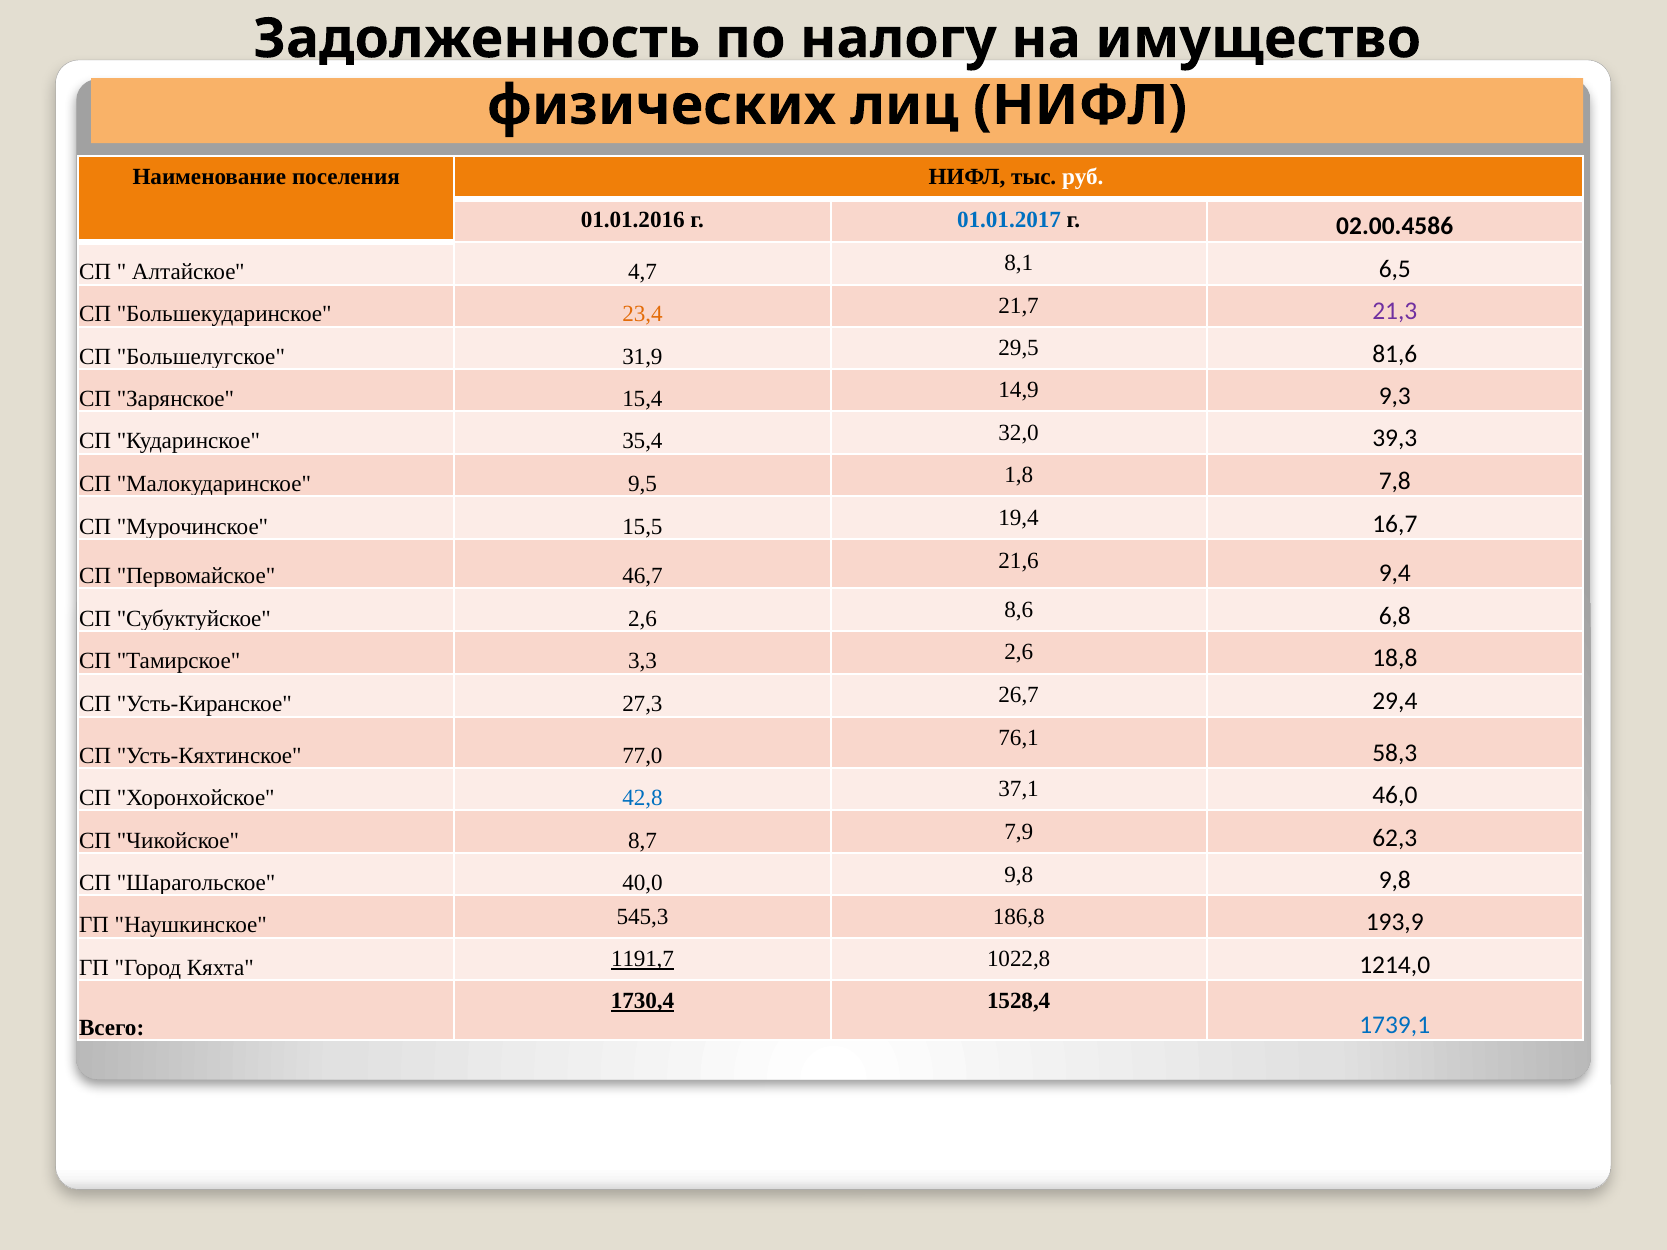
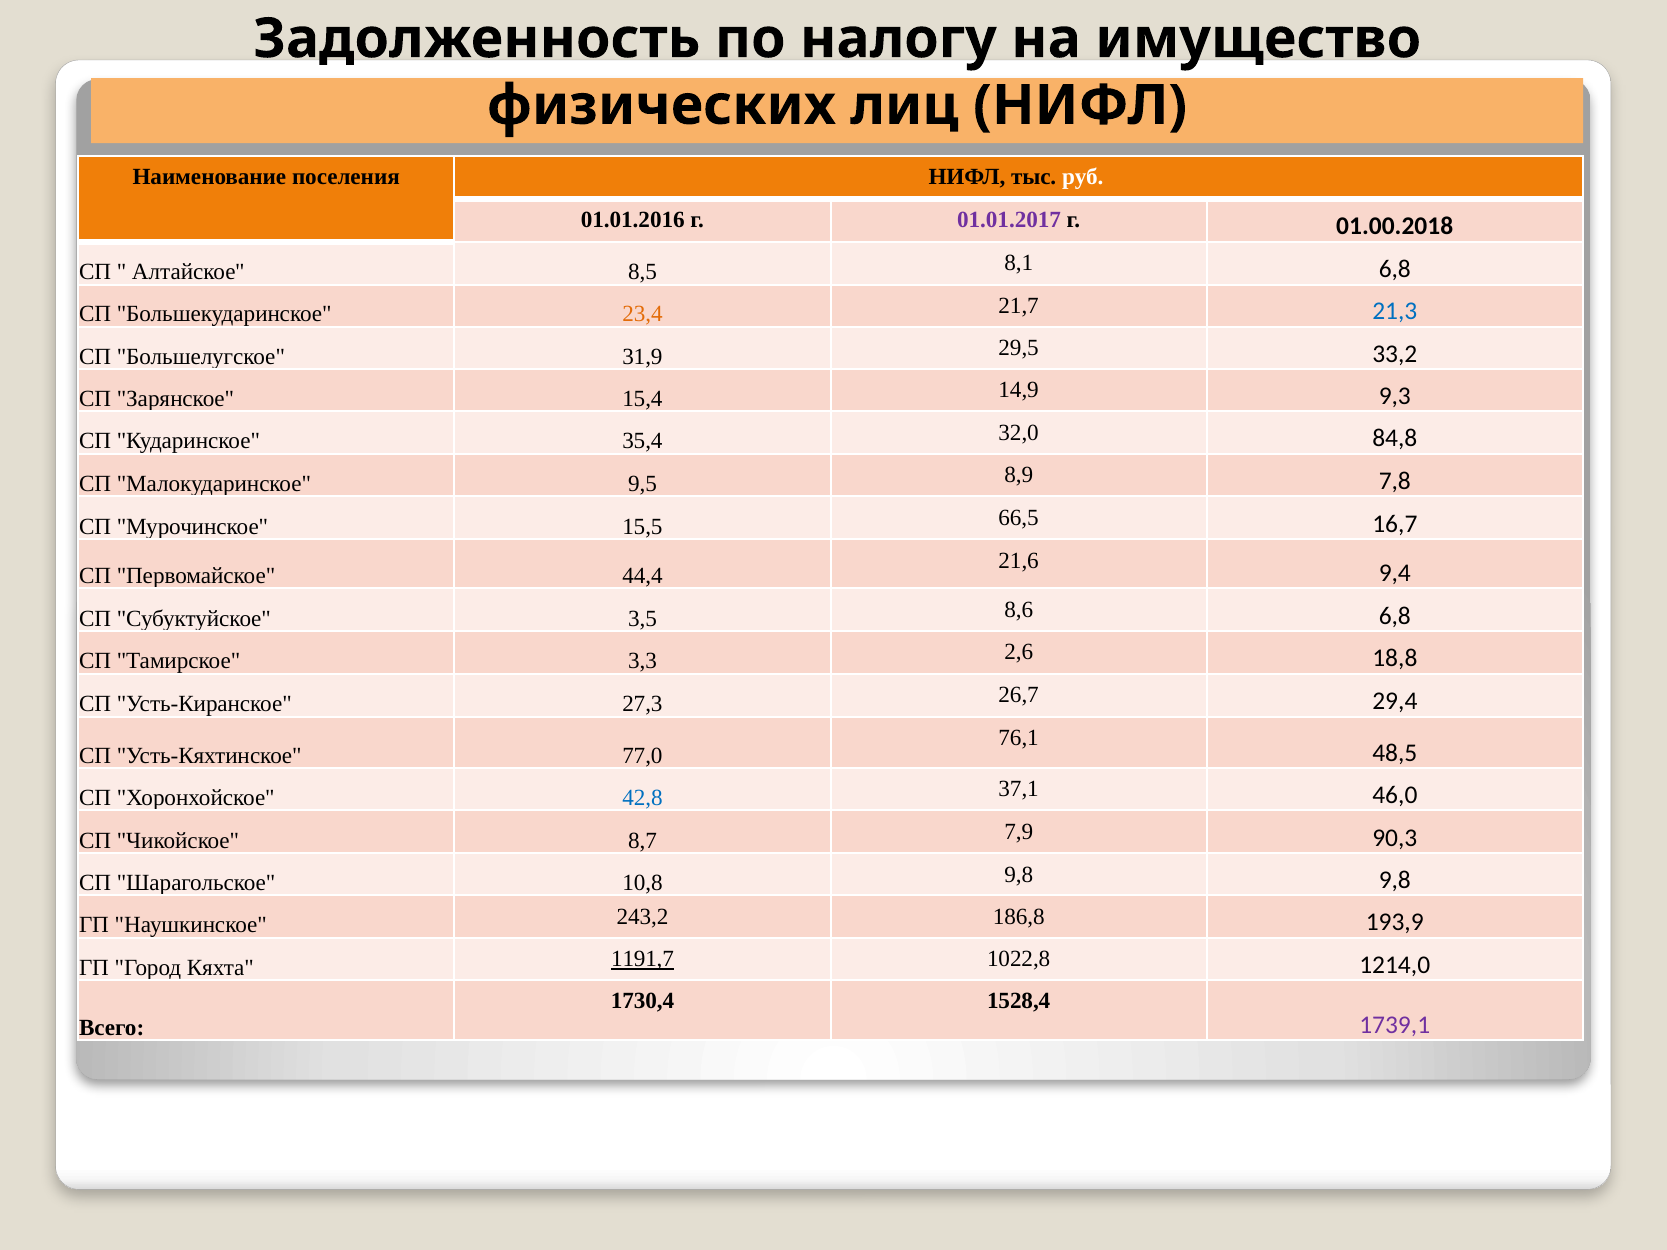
01.01.2017 colour: blue -> purple
02.00.4586: 02.00.4586 -> 01.00.2018
4,7: 4,7 -> 8,5
8,1 6,5: 6,5 -> 6,8
21,3 colour: purple -> blue
81,6: 81,6 -> 33,2
39,3: 39,3 -> 84,8
1,8: 1,8 -> 8,9
19,4: 19,4 -> 66,5
46,7: 46,7 -> 44,4
Субуктуйское 2,6: 2,6 -> 3,5
58,3: 58,3 -> 48,5
62,3: 62,3 -> 90,3
40,0: 40,0 -> 10,8
545,3: 545,3 -> 243,2
1730,4 underline: present -> none
1739,1 colour: blue -> purple
